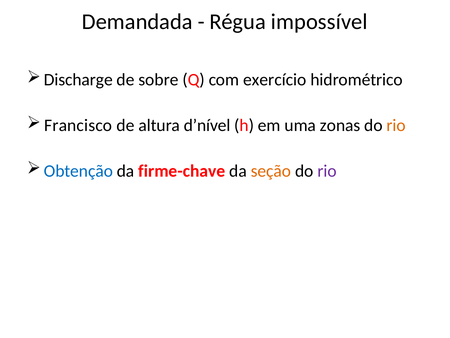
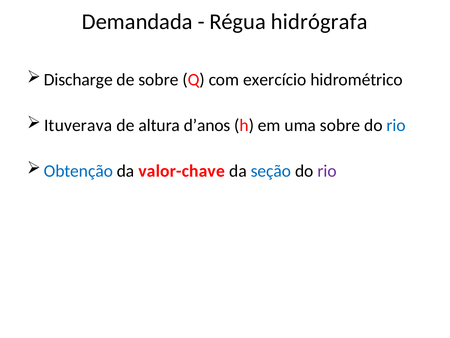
impossível: impossível -> hidrógrafa
Francisco: Francisco -> Ituverava
d’nível: d’nível -> d’anos
uma zonas: zonas -> sobre
rio at (396, 125) colour: orange -> blue
firme-chave: firme-chave -> valor-chave
seção colour: orange -> blue
